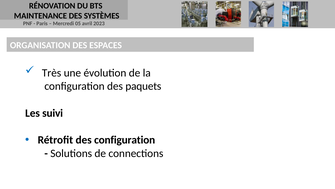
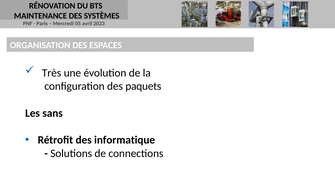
suivi: suivi -> sans
des configuration: configuration -> informatique
